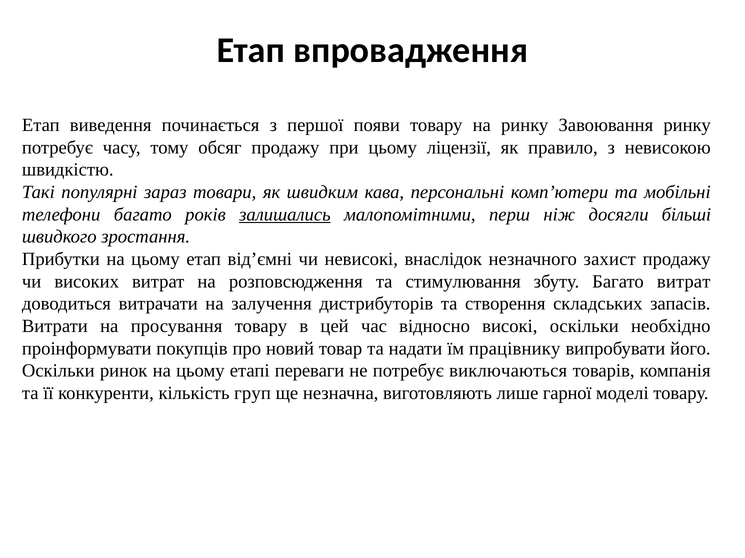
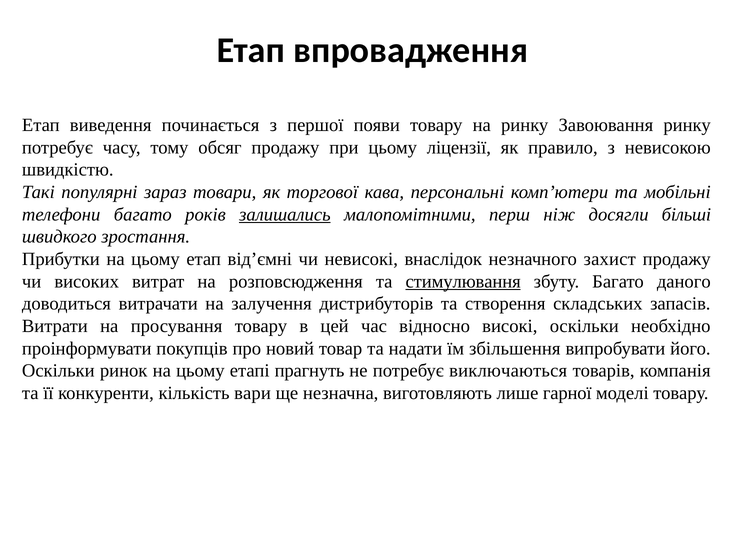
швидким: швидким -> торгової
стимулювання underline: none -> present
Багато витрат: витрат -> даного
працівнику: працівнику -> збільшення
переваги: переваги -> прагнуть
груп: груп -> вари
